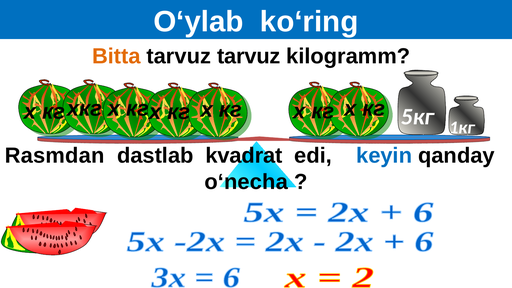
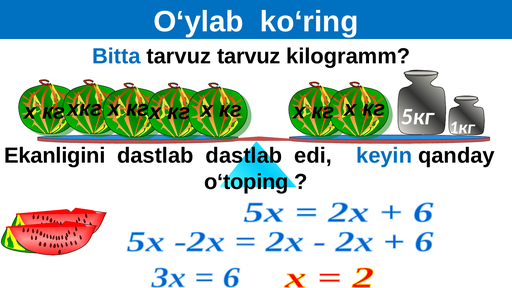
Bitta colour: orange -> blue
Rasmdan: Rasmdan -> Ekanligini
dastlab kvadrat: kvadrat -> dastlab
o‘necha: o‘necha -> o‘toping
